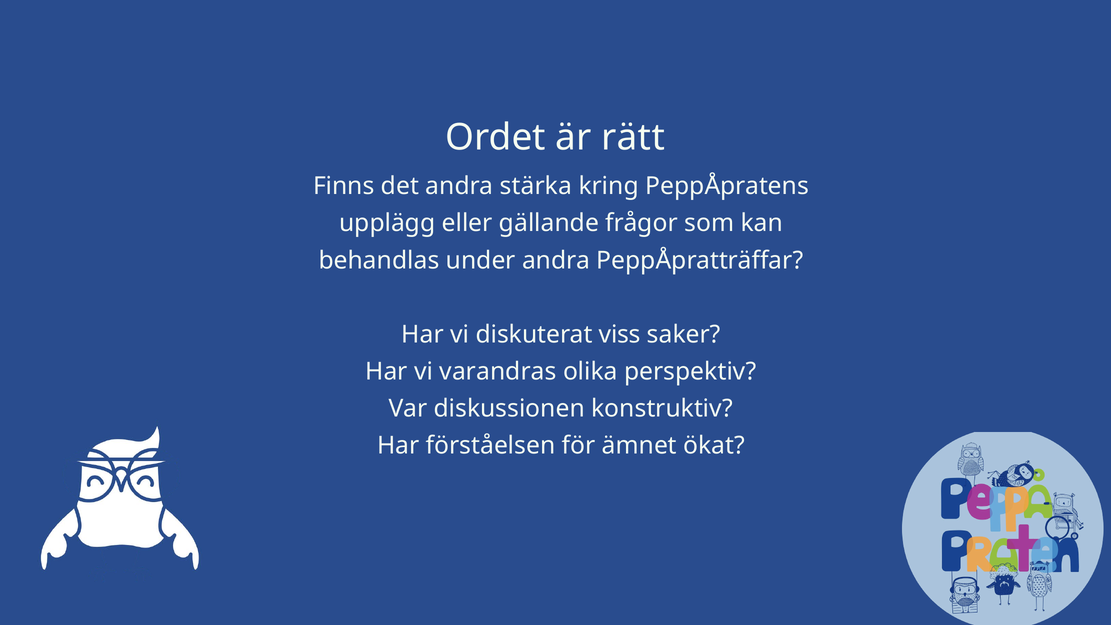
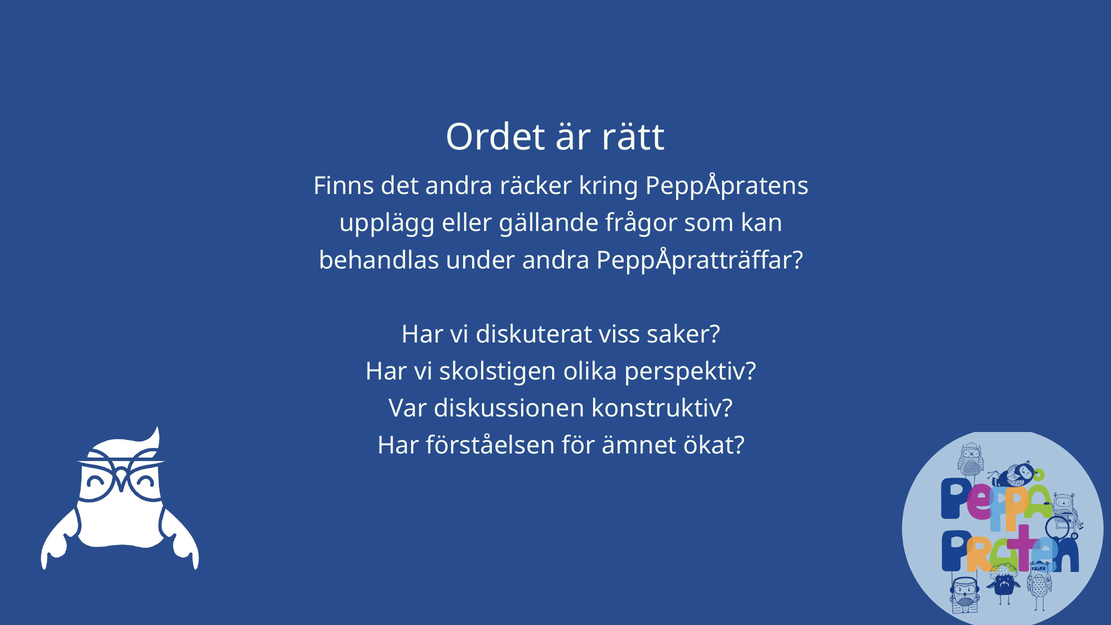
stärka: stärka -> räcker
varandras: varandras -> skolstigen
